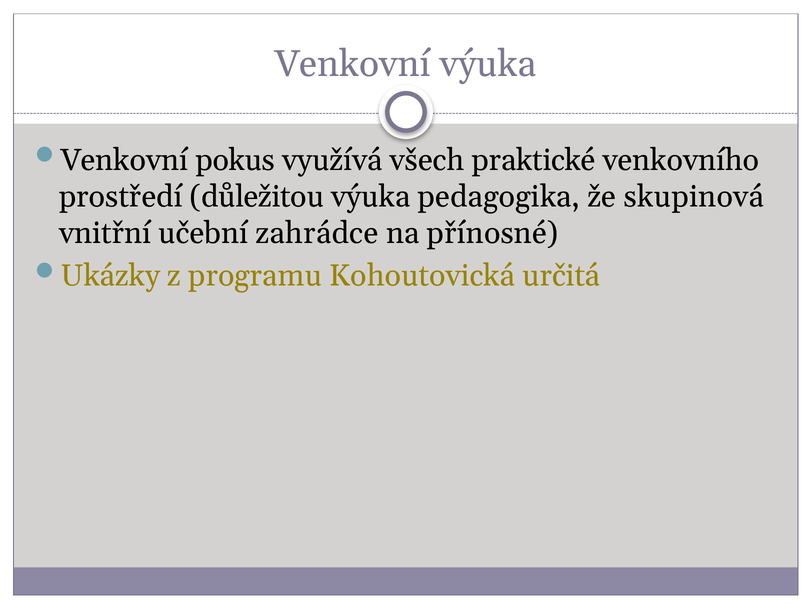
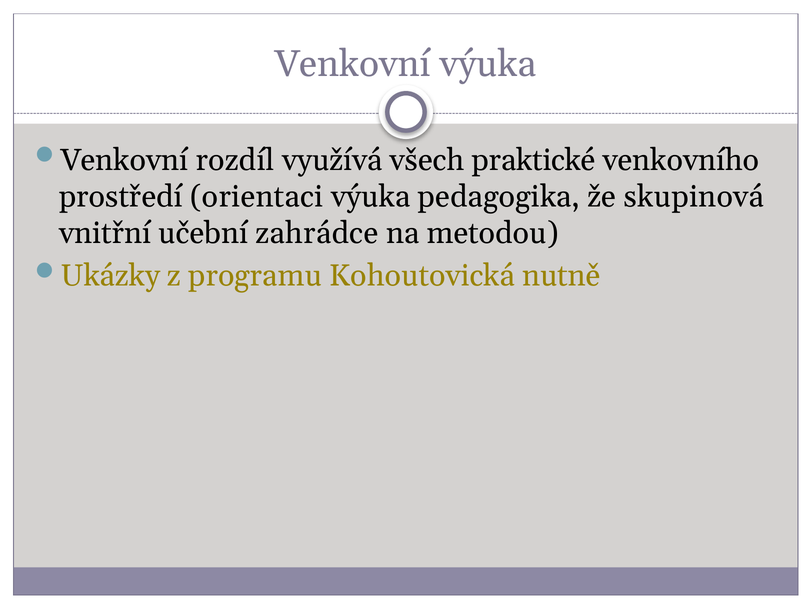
pokus: pokus -> rozdíl
důležitou: důležitou -> orientaci
přínosné: přínosné -> metodou
určitá: určitá -> nutně
